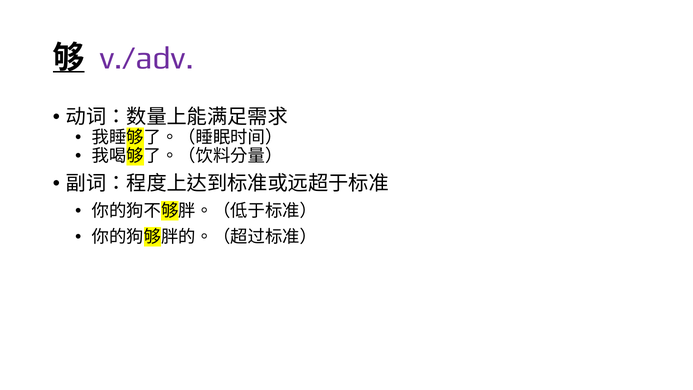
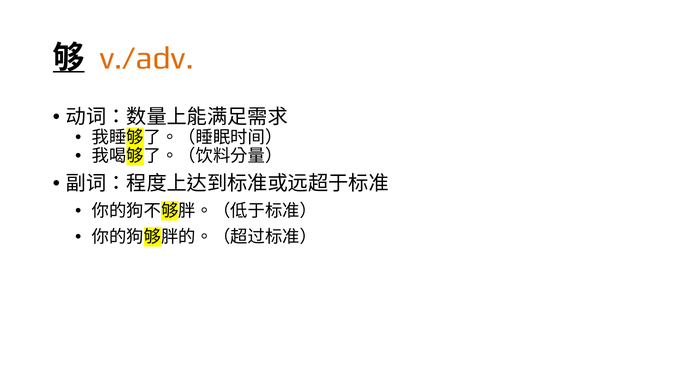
v./adv colour: purple -> orange
